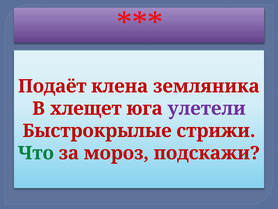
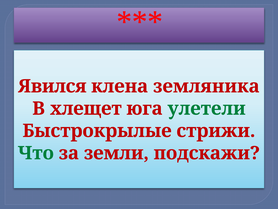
Подаёт: Подаёт -> Явился
улетели colour: purple -> green
мороз: мороз -> земли
